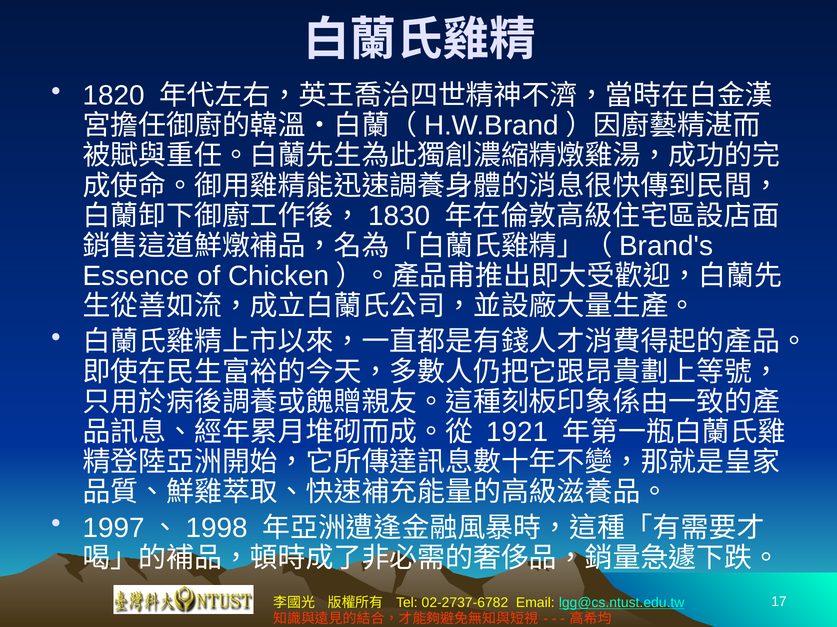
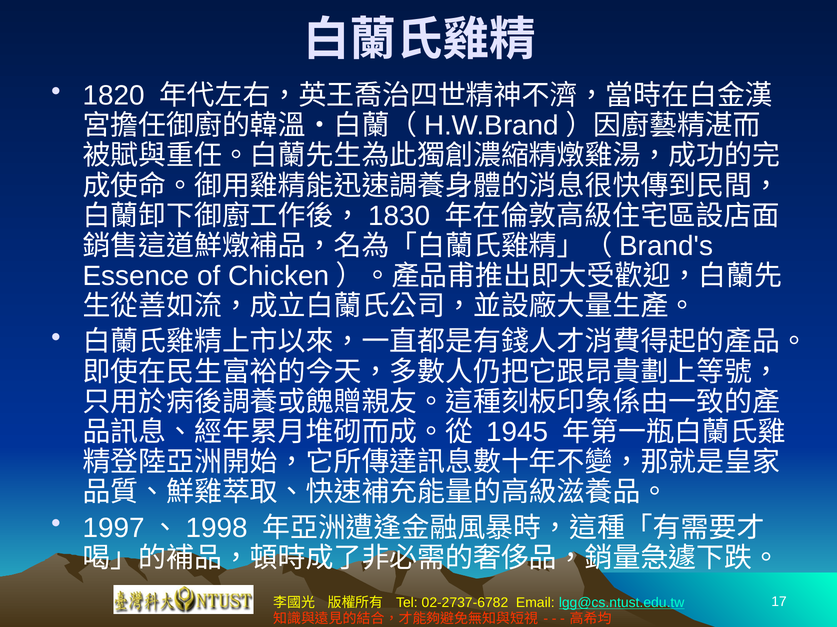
1921: 1921 -> 1945
